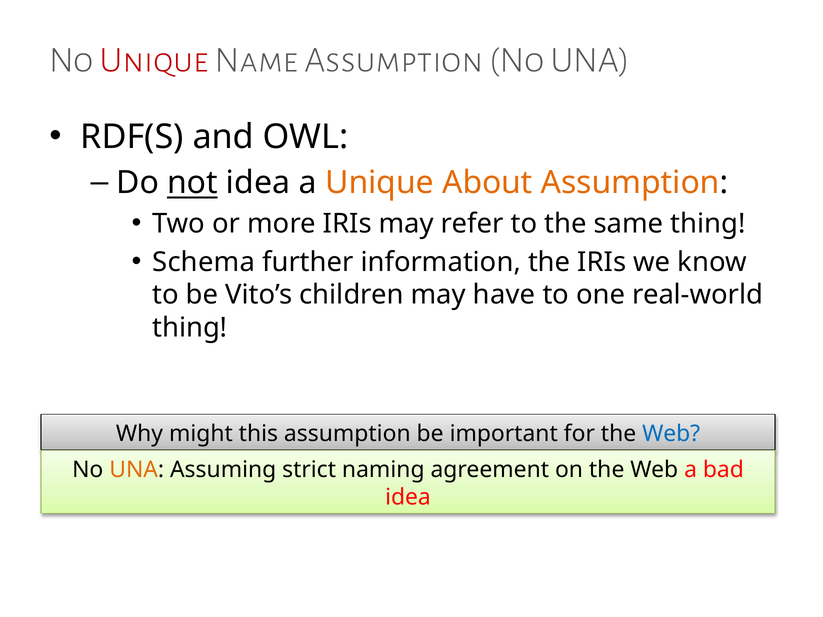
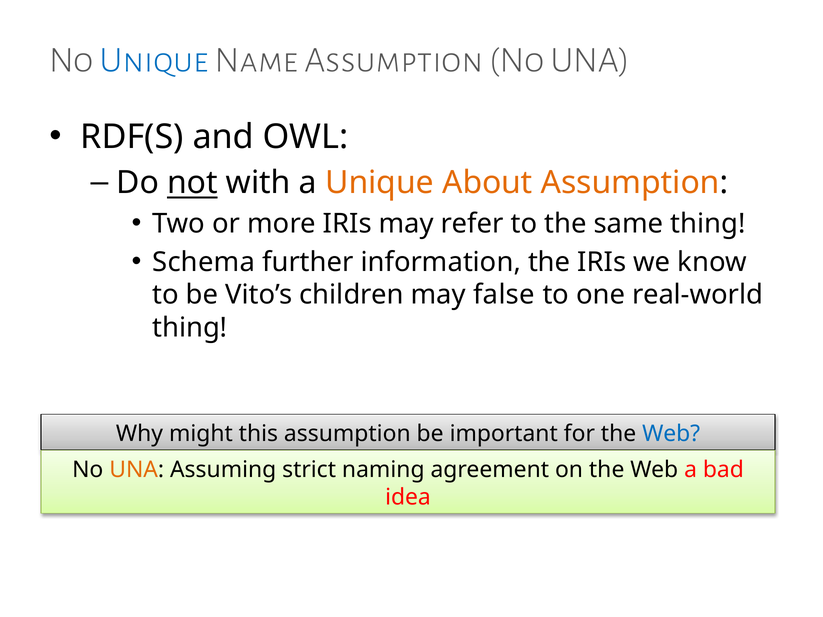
Unique at (154, 59) colour: red -> blue
not idea: idea -> with
have: have -> false
